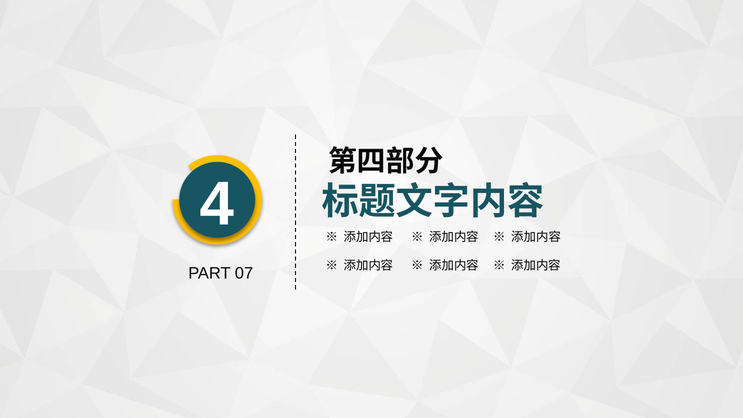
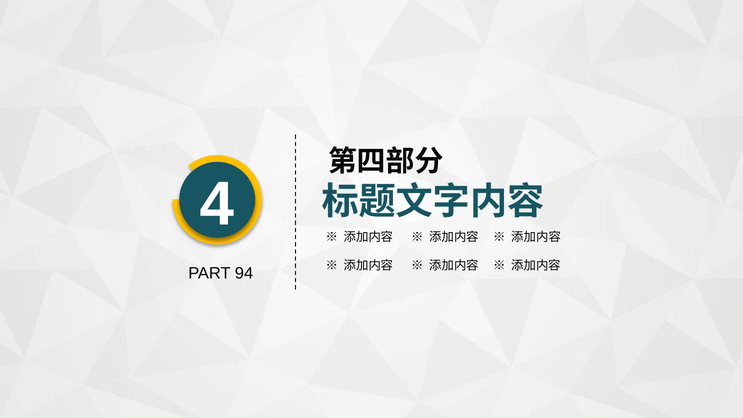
07: 07 -> 94
